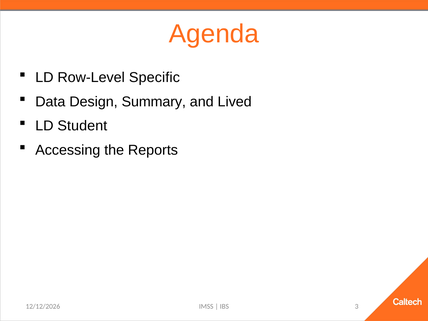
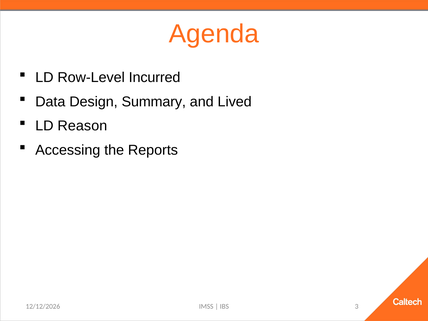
Specific: Specific -> Incurred
Student: Student -> Reason
